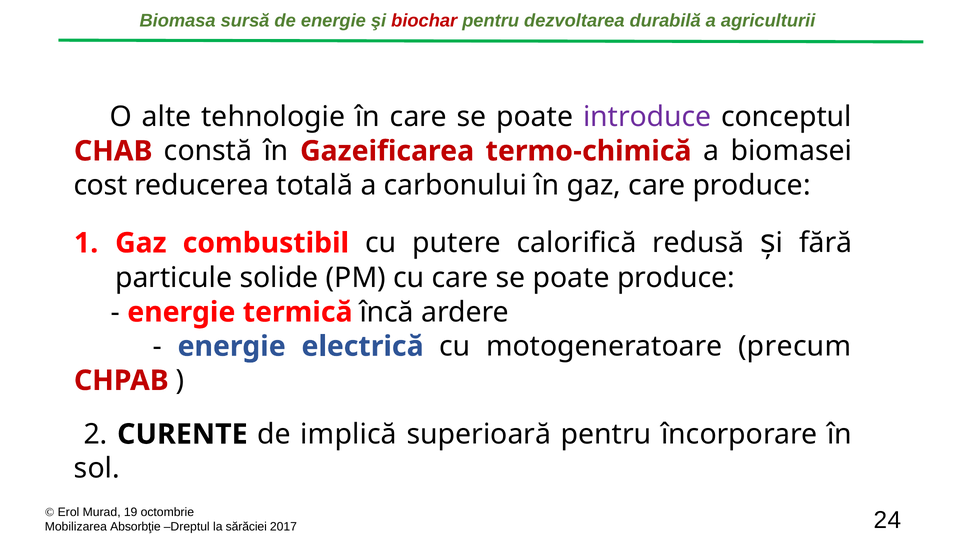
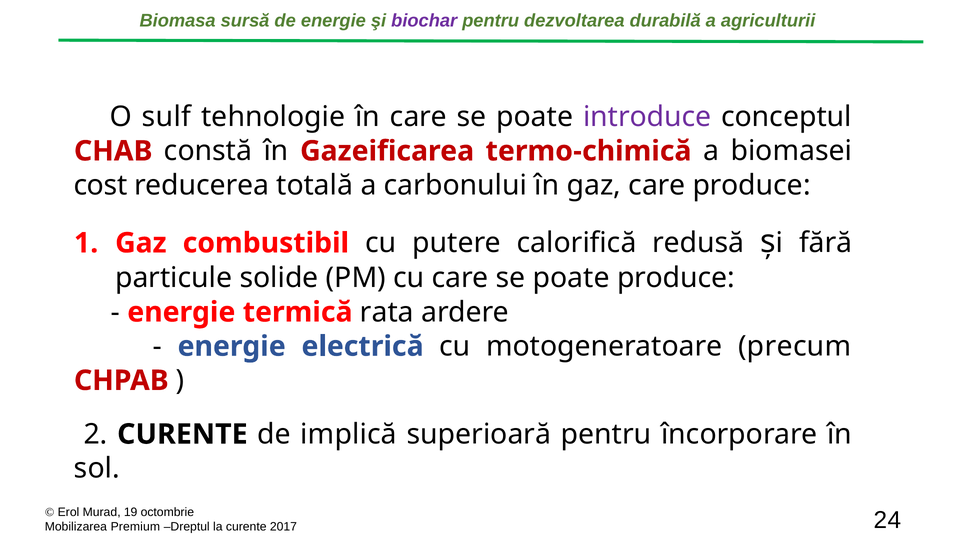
biochar colour: red -> purple
alte: alte -> sulf
încă: încă -> rata
Absorbţie: Absorbţie -> Premium
sărăciei at (246, 526): sărăciei -> curente
